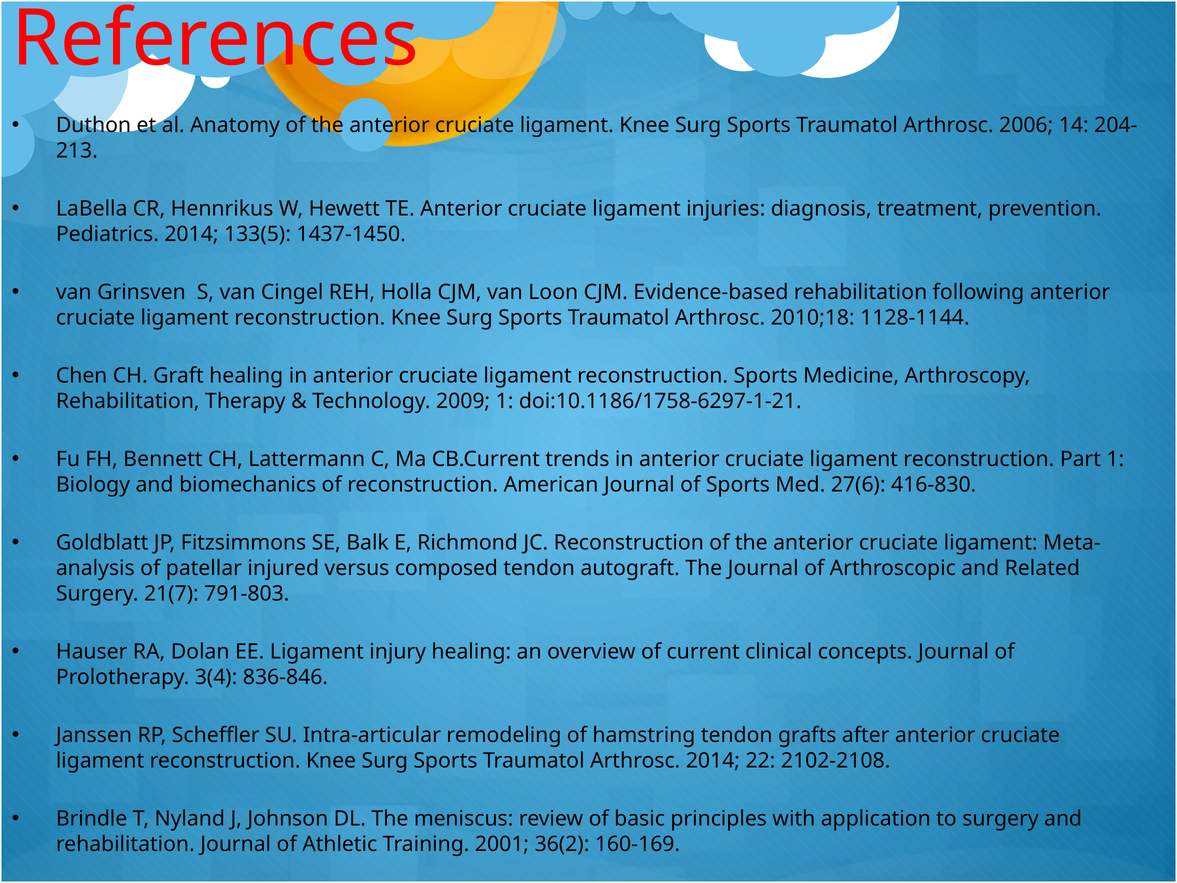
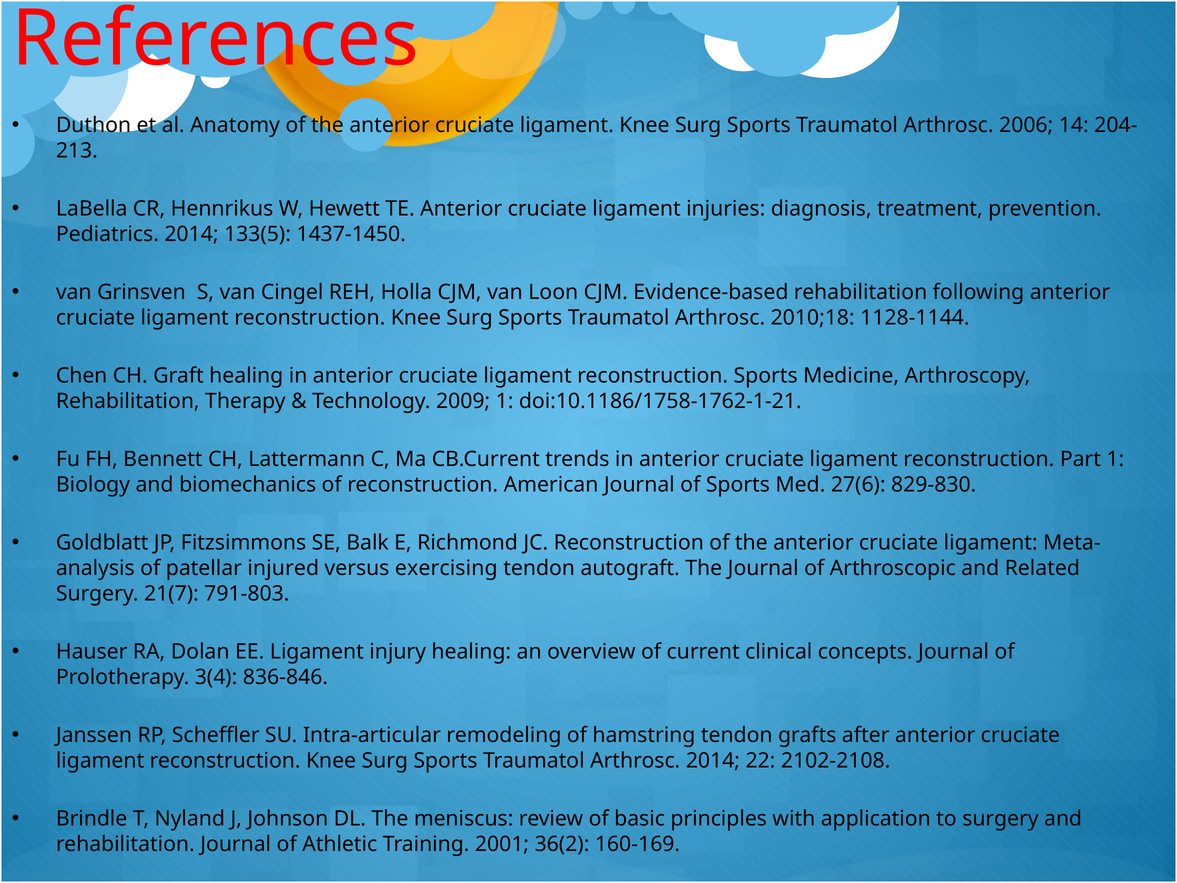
doi:10.1186/1758-6297-1-21: doi:10.1186/1758-6297-1-21 -> doi:10.1186/1758-1762-1-21
416-830: 416-830 -> 829-830
composed: composed -> exercising
